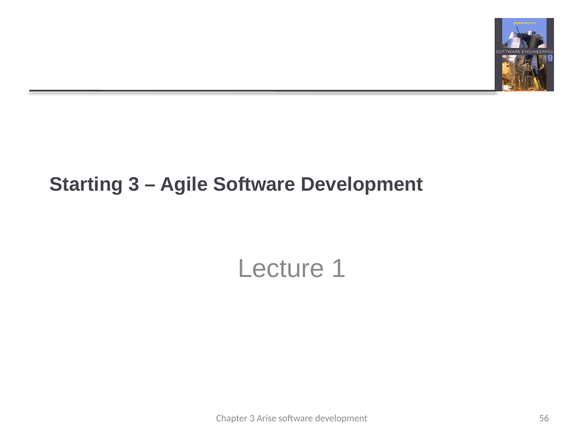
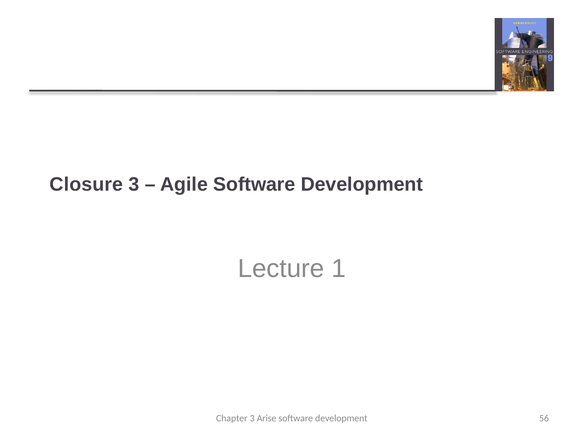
Starting: Starting -> Closure
